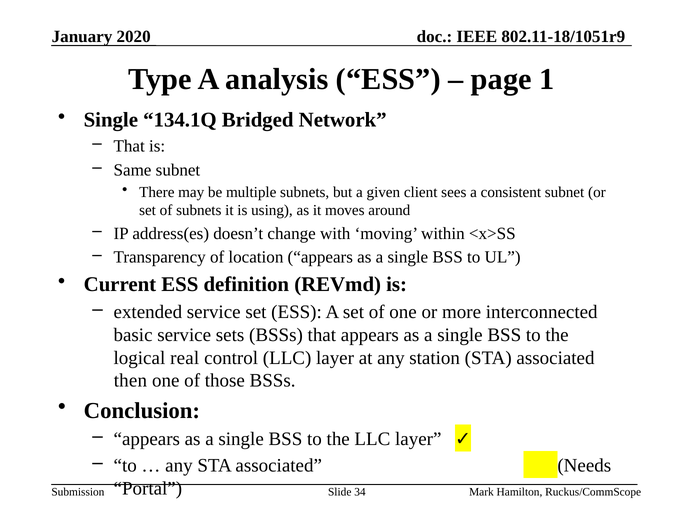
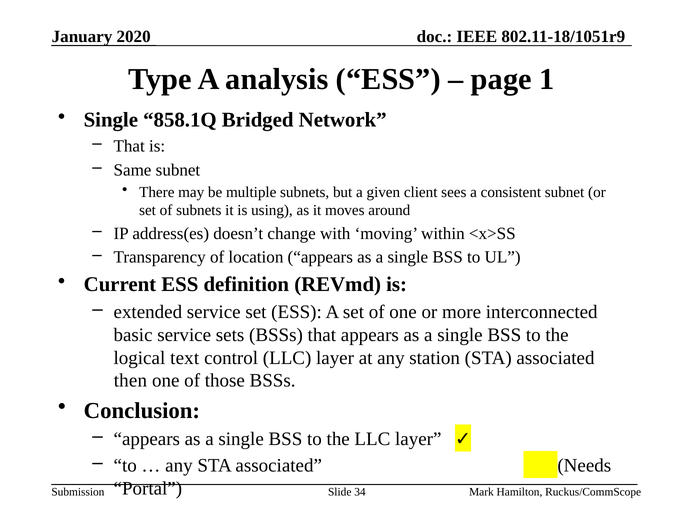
134.1Q: 134.1Q -> 858.1Q
real: real -> text
